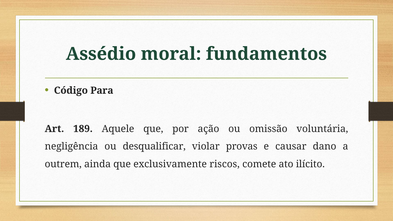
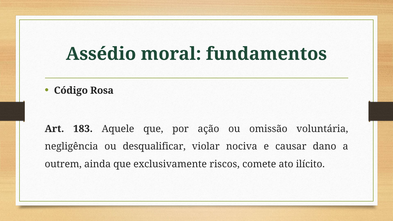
Para: Para -> Rosa
189: 189 -> 183
provas: provas -> nociva
